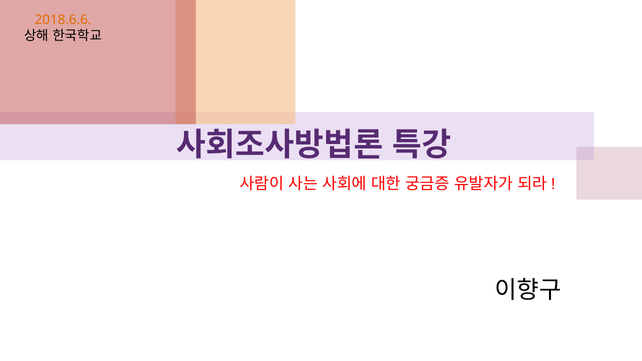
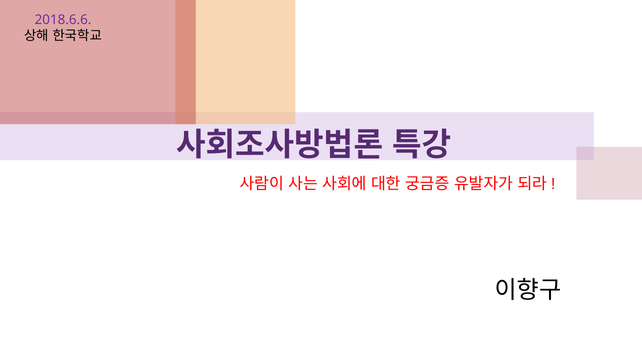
2018.6.6 colour: orange -> purple
